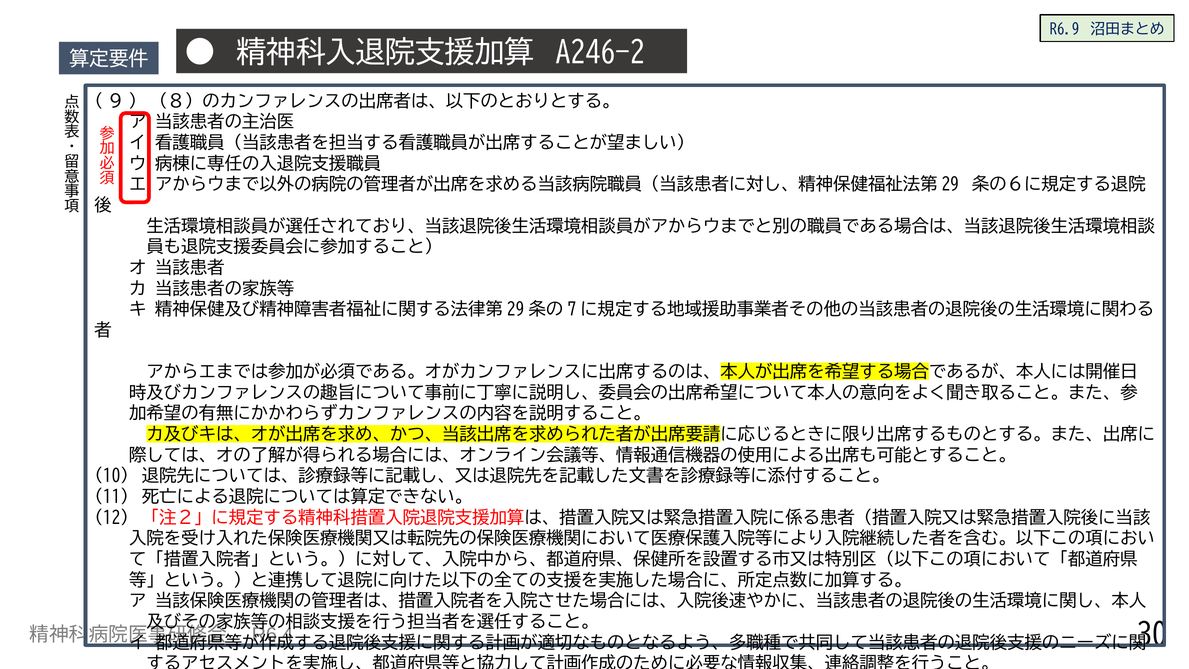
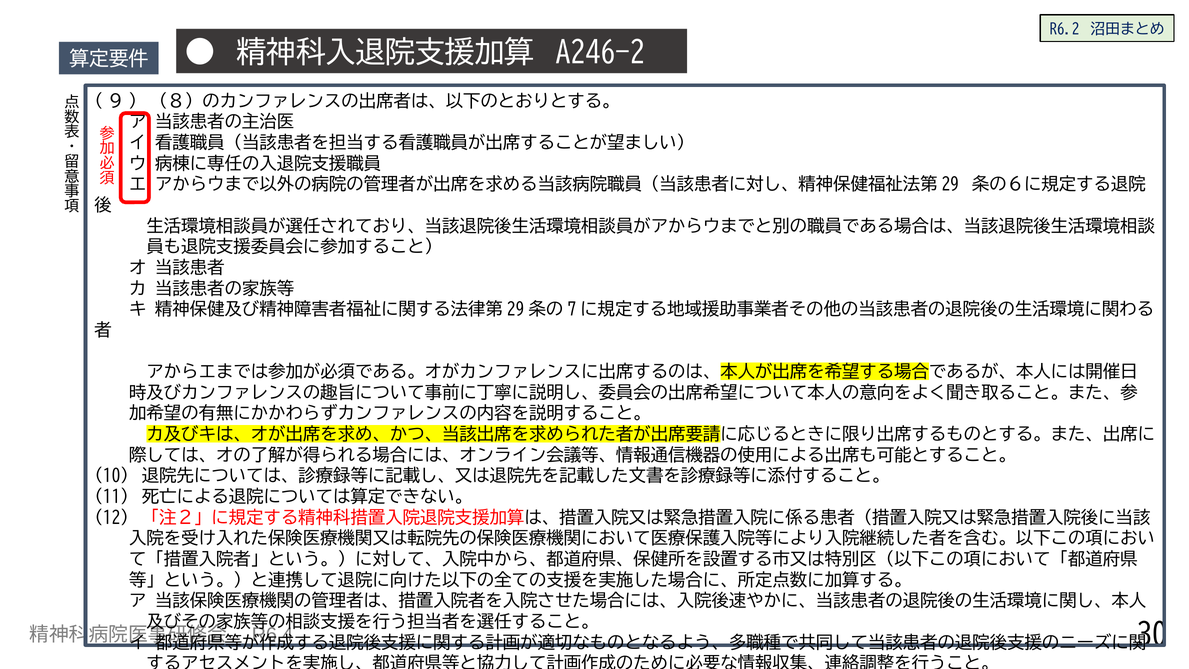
R6.9: R6.9 -> R6.2
